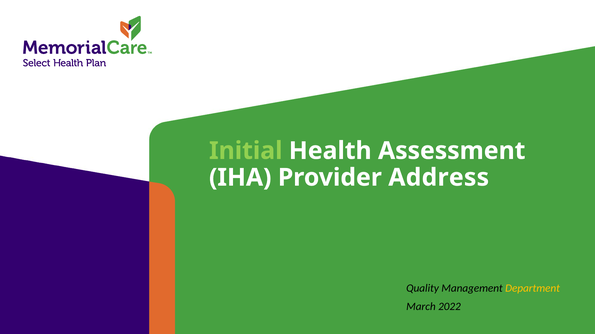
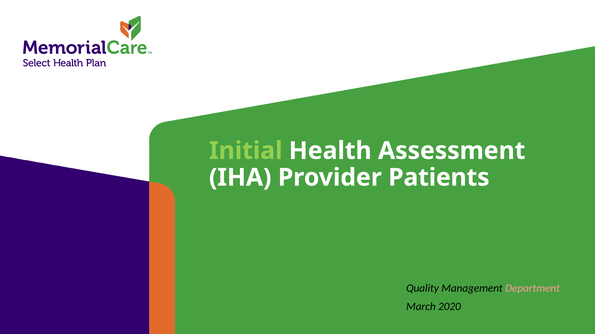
Address: Address -> Patients
Department colour: yellow -> pink
2022: 2022 -> 2020
